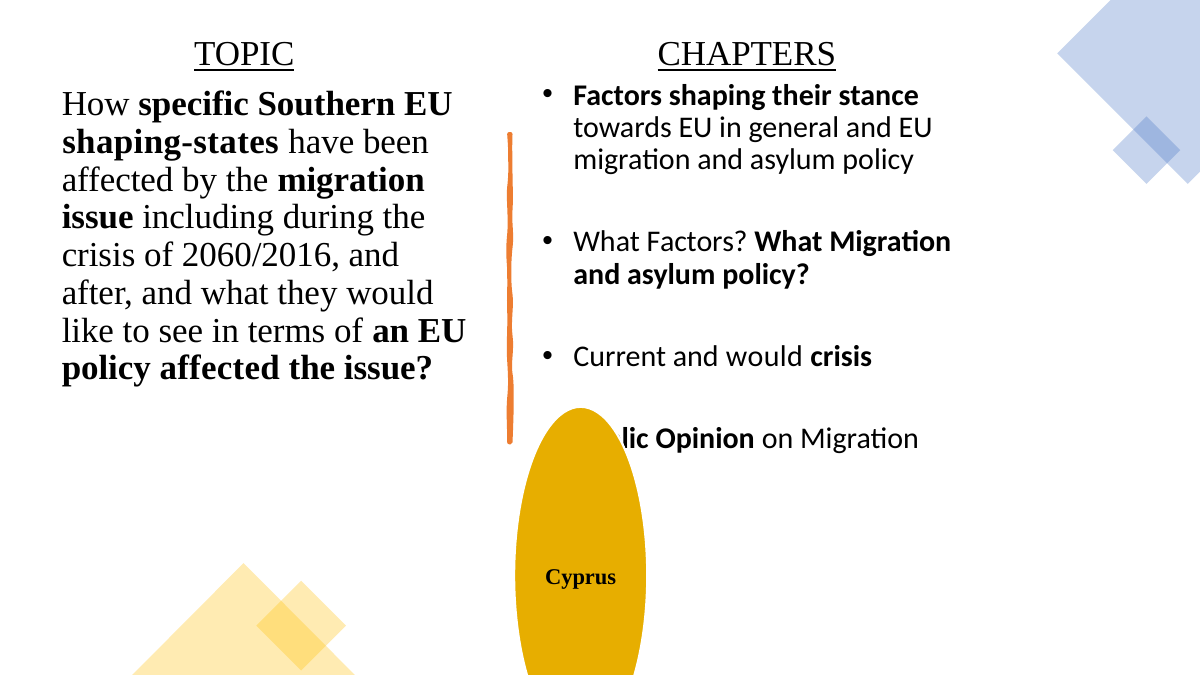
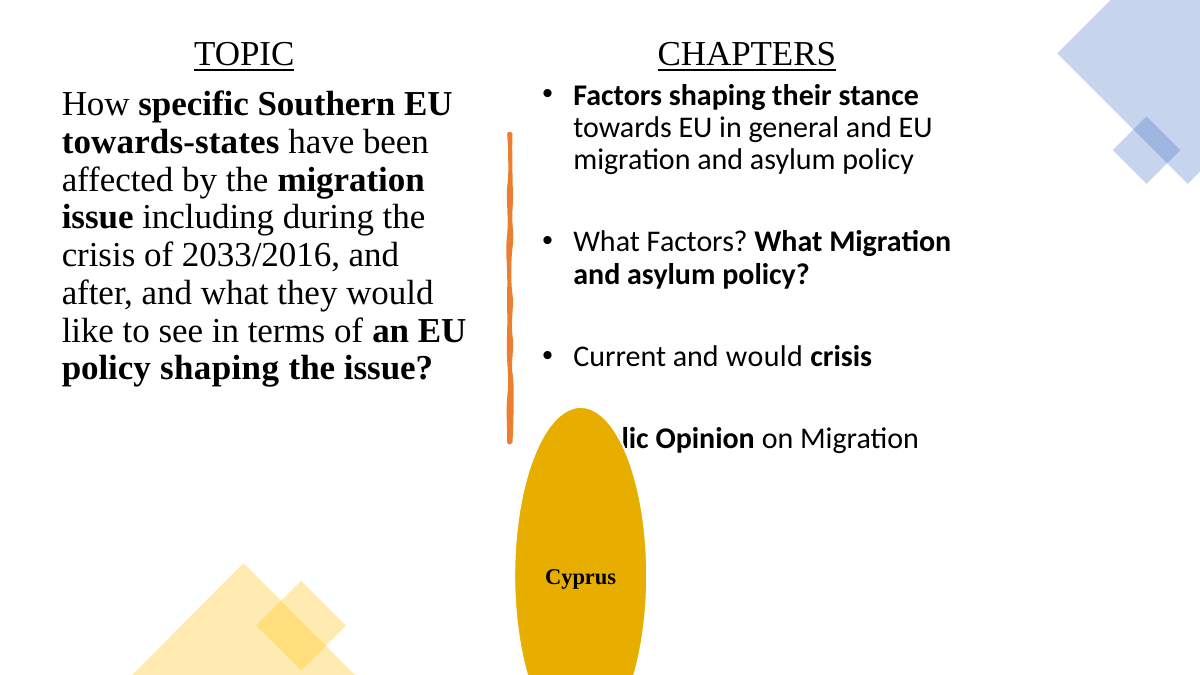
shaping-states: shaping-states -> towards-states
2060/2016: 2060/2016 -> 2033/2016
policy affected: affected -> shaping
